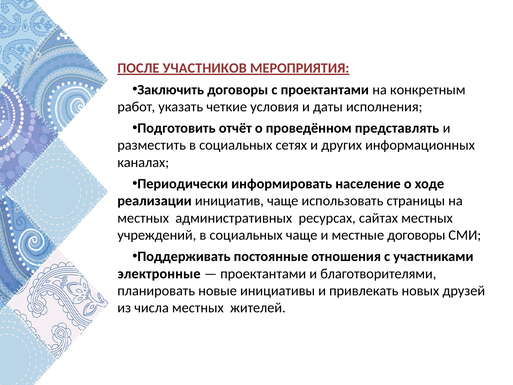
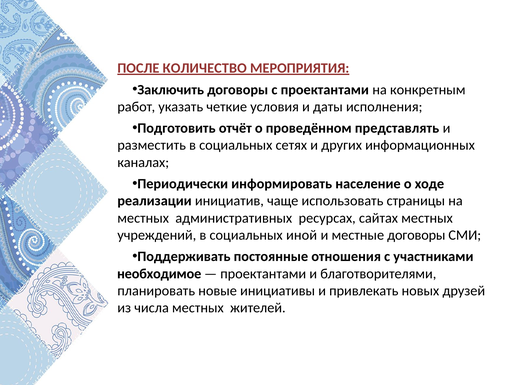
УЧАСТНИКОВ: УЧАСТНИКОВ -> КОЛИЧЕСТВО
социальных чаще: чаще -> иной
электронные: электронные -> необходимое
